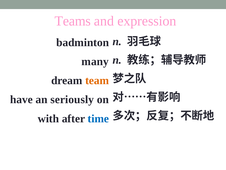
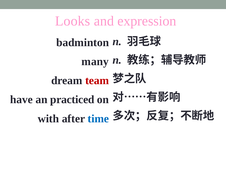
Teams: Teams -> Looks
team colour: orange -> red
seriously: seriously -> practiced
